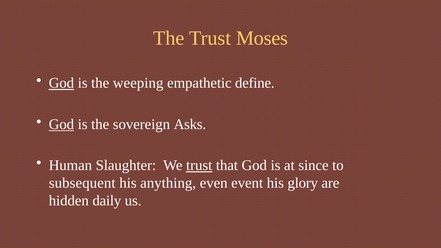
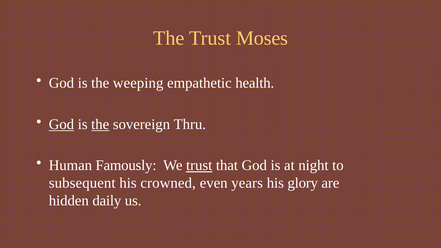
God at (61, 83) underline: present -> none
define: define -> health
the at (100, 124) underline: none -> present
Asks: Asks -> Thru
Slaughter: Slaughter -> Famously
since: since -> night
anything: anything -> crowned
event: event -> years
